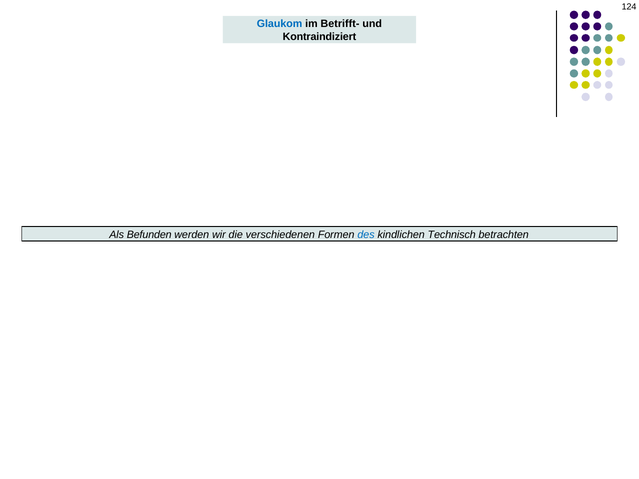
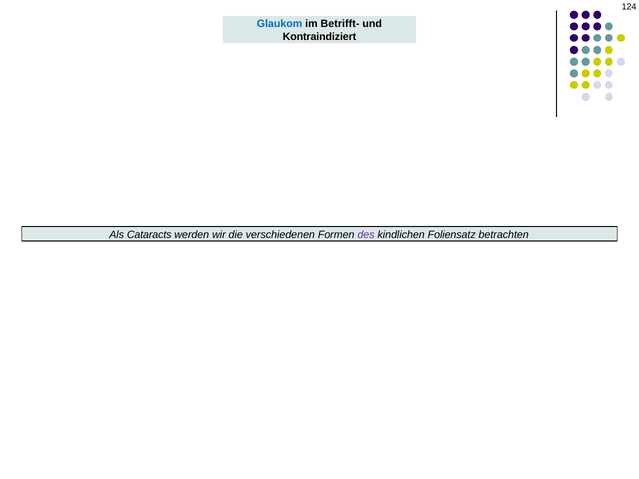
Befunden: Befunden -> Cataracts
des colour: blue -> purple
Technisch: Technisch -> Foliensatz
